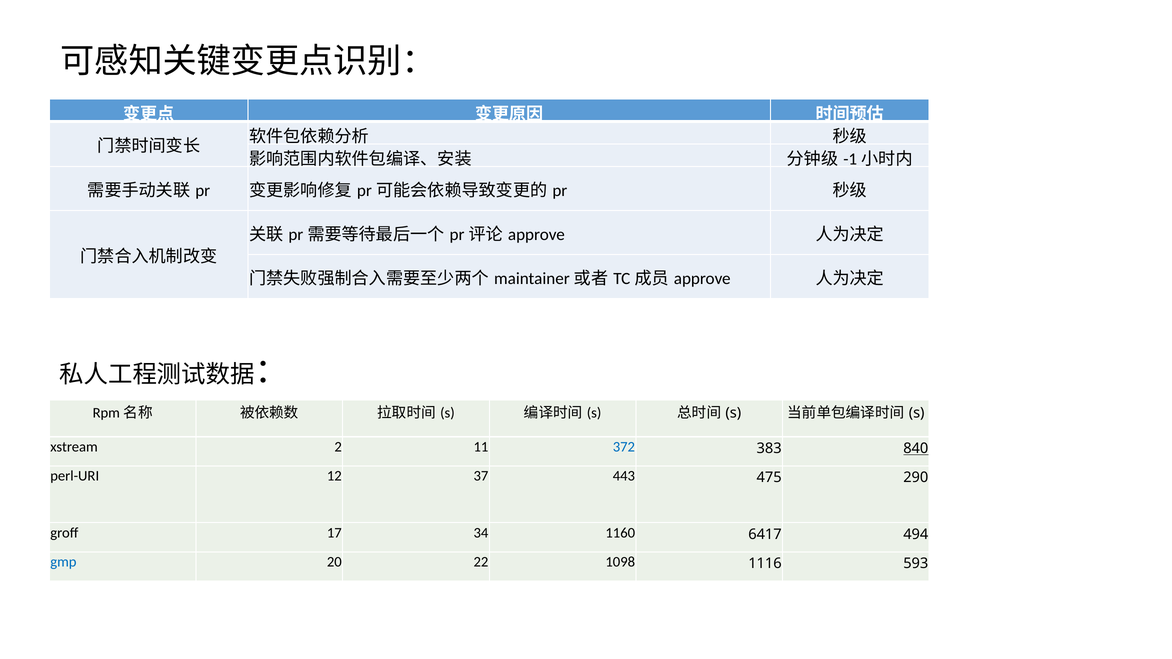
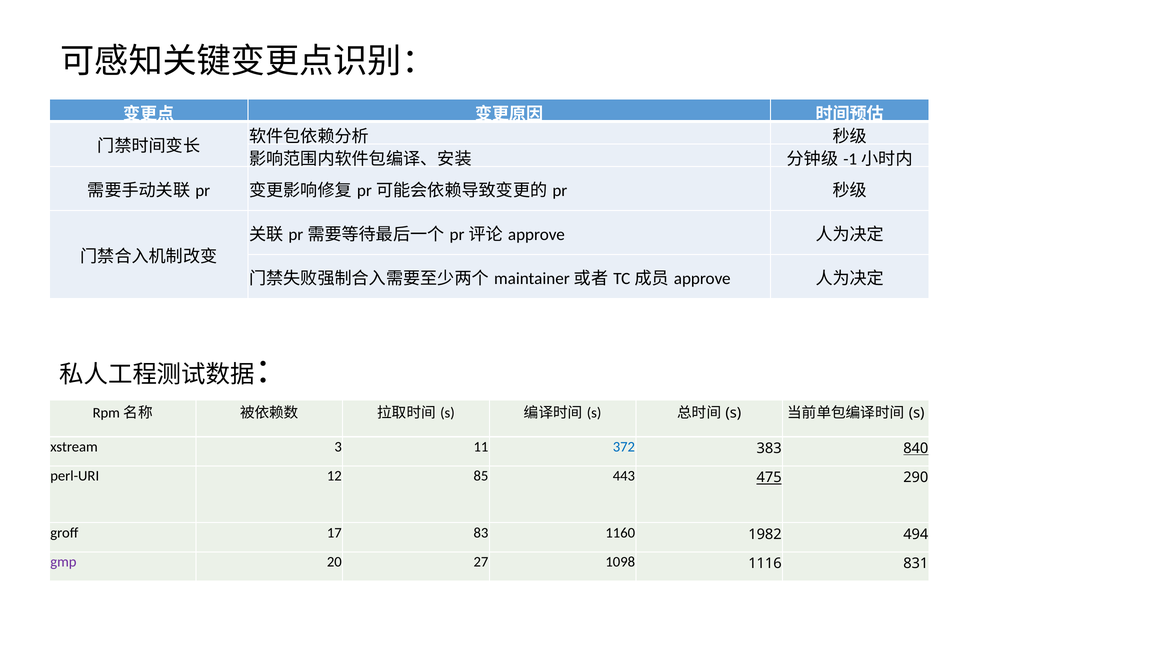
2: 2 -> 3
37: 37 -> 85
475 underline: none -> present
34: 34 -> 83
6417: 6417 -> 1982
gmp colour: blue -> purple
22: 22 -> 27
593: 593 -> 831
